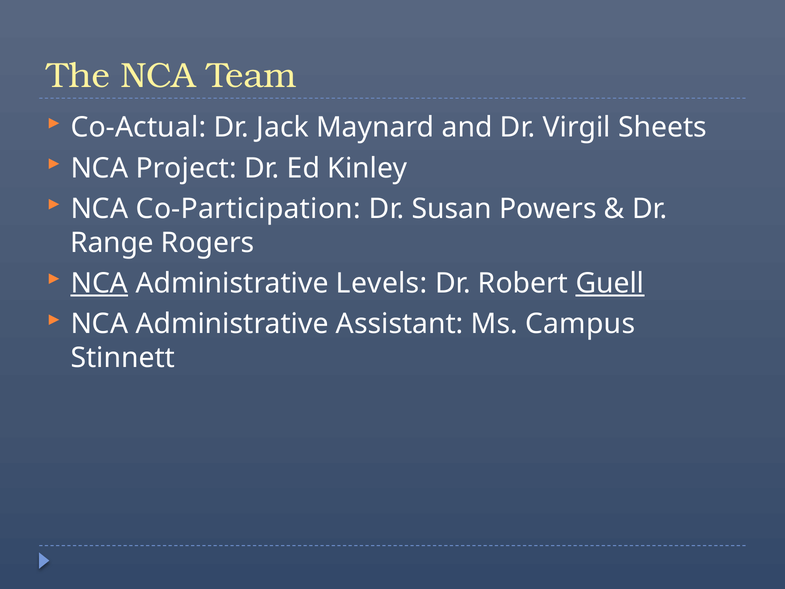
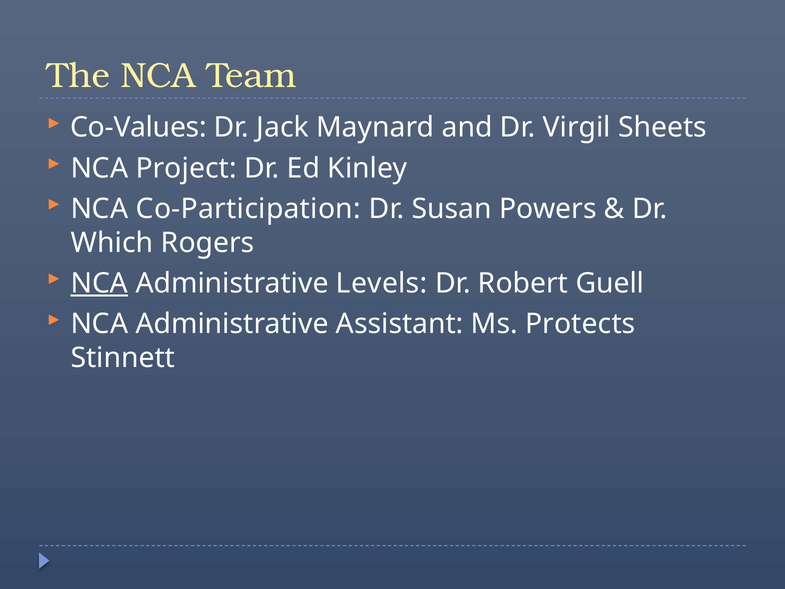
Co-Actual: Co-Actual -> Co-Values
Range: Range -> Which
Guell underline: present -> none
Campus: Campus -> Protects
